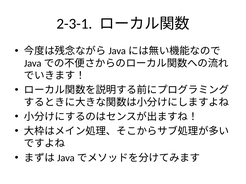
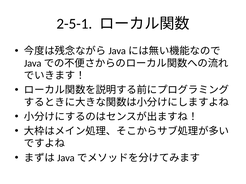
2-3-1: 2-3-1 -> 2-5-1
